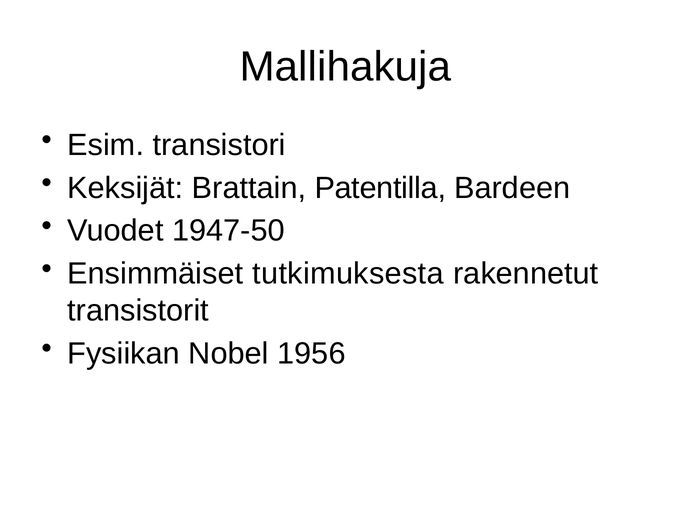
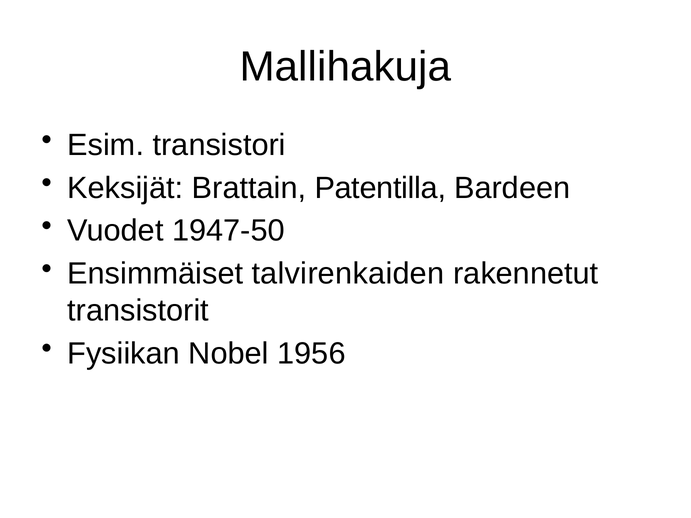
tutkimuksesta: tutkimuksesta -> talvirenkaiden
